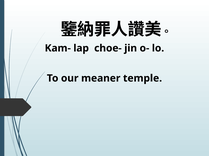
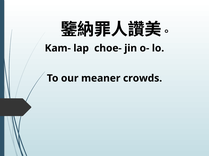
temple: temple -> crowds
